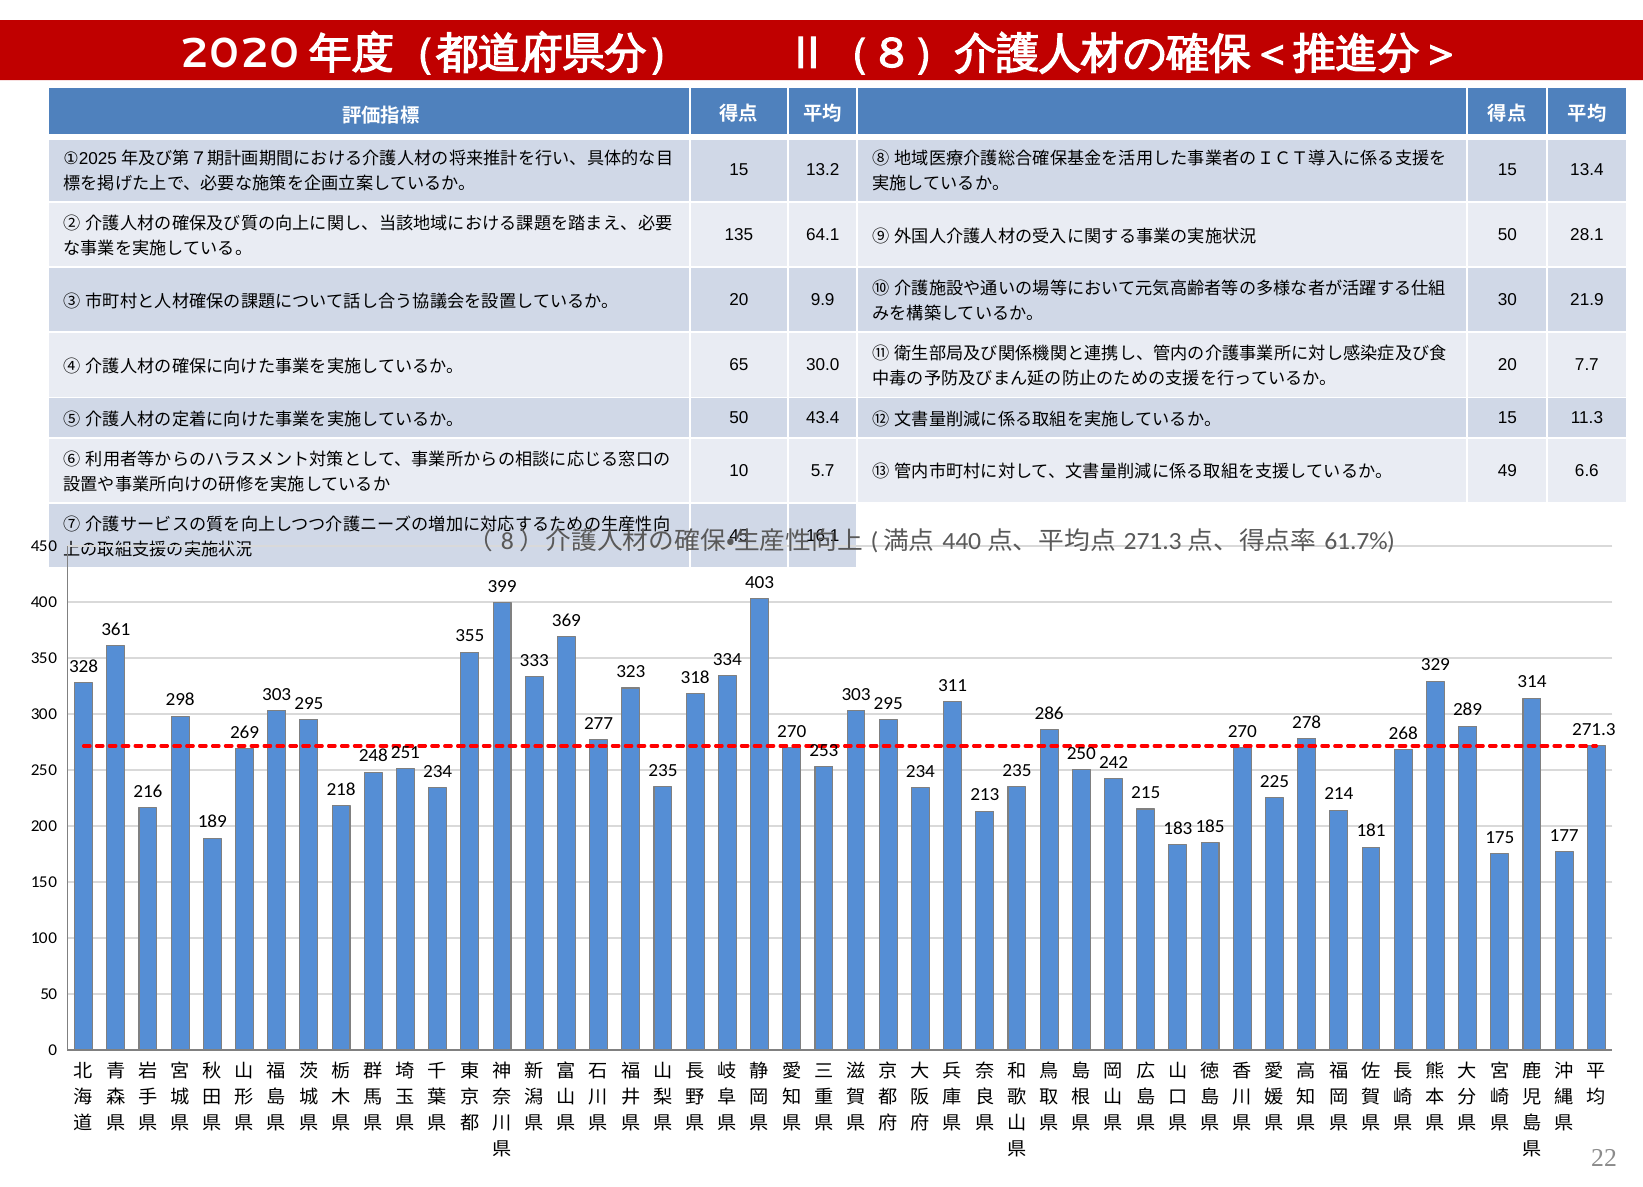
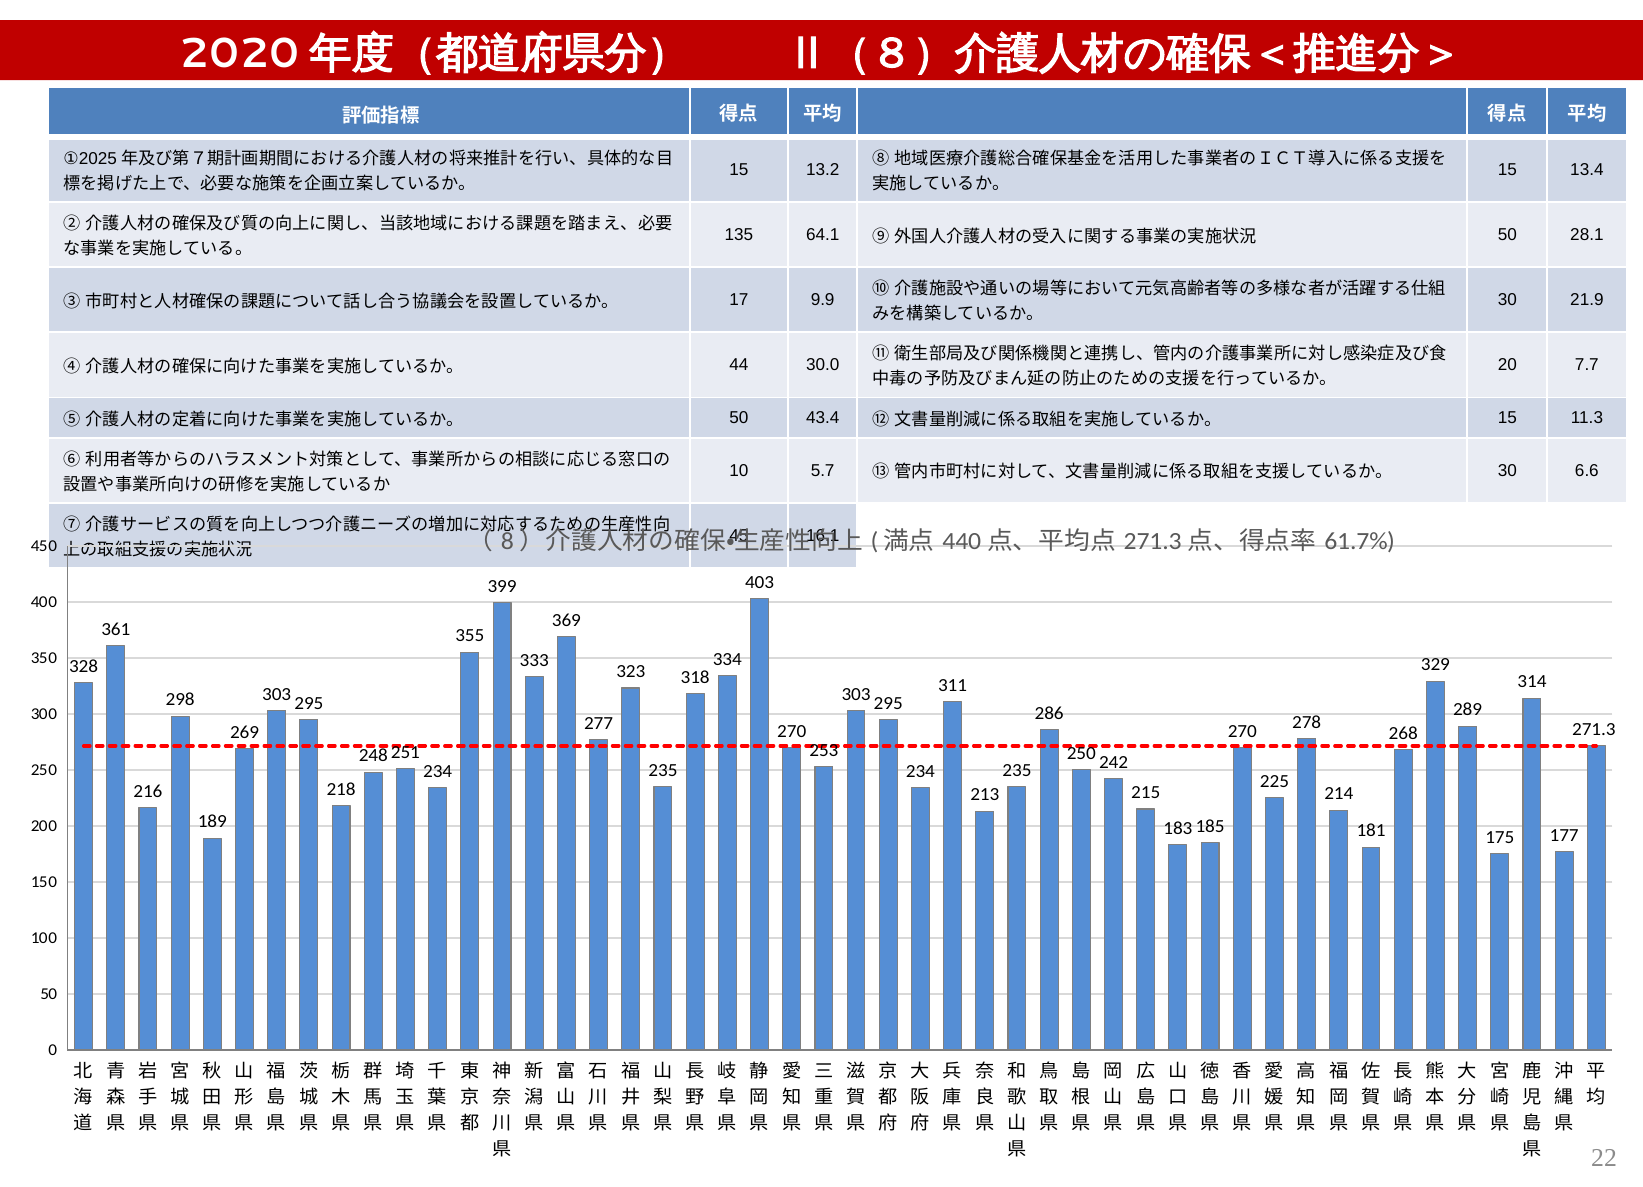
20 at (739, 300): 20 -> 17
65: 65 -> 44
49 at (1507, 470): 49 -> 30
